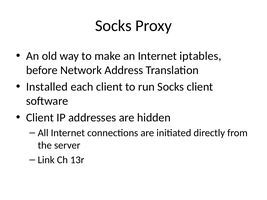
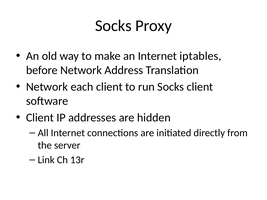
Installed at (47, 87): Installed -> Network
